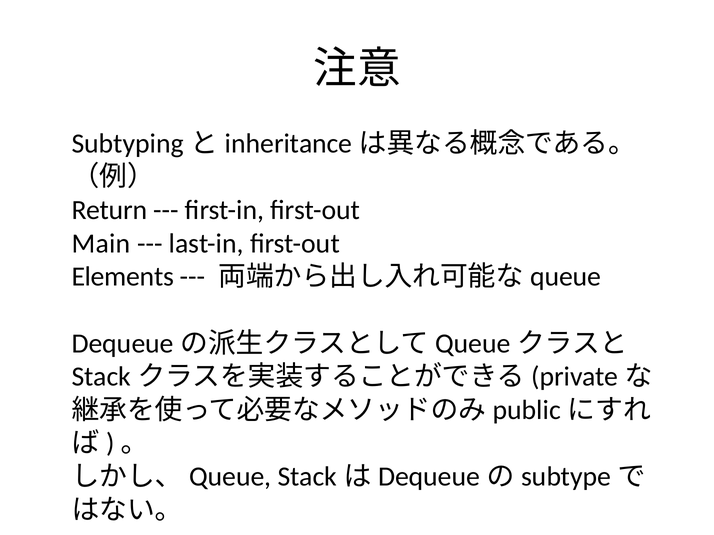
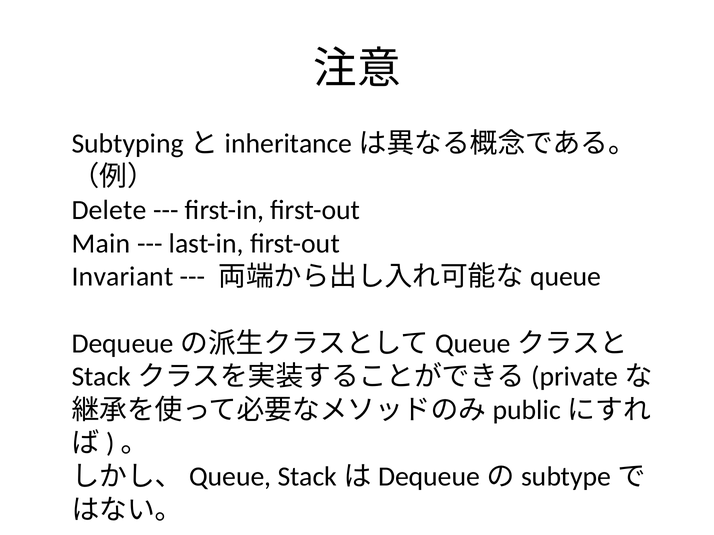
Return: Return -> Delete
Elements: Elements -> Invariant
